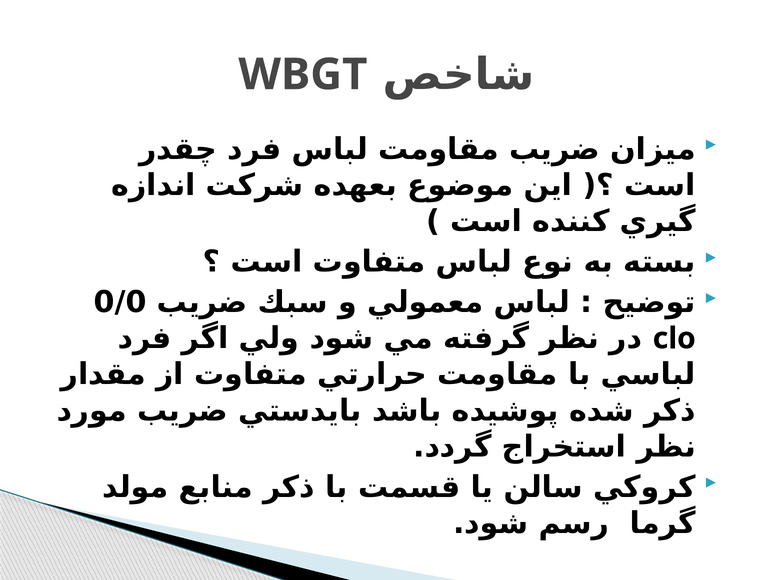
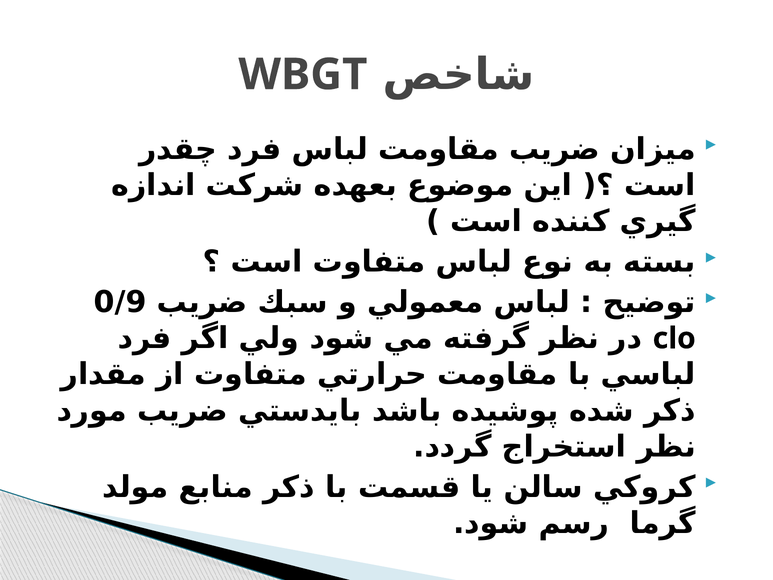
0/0: 0/0 -> 0/9
